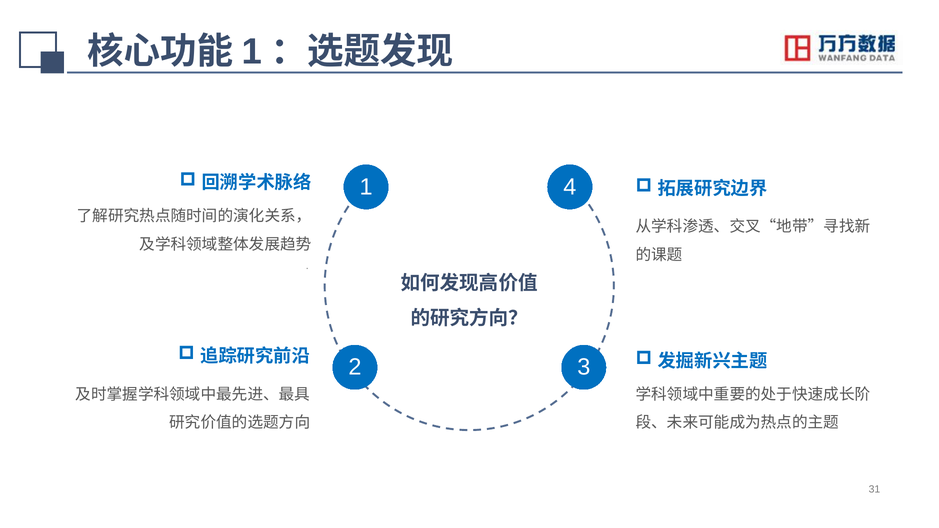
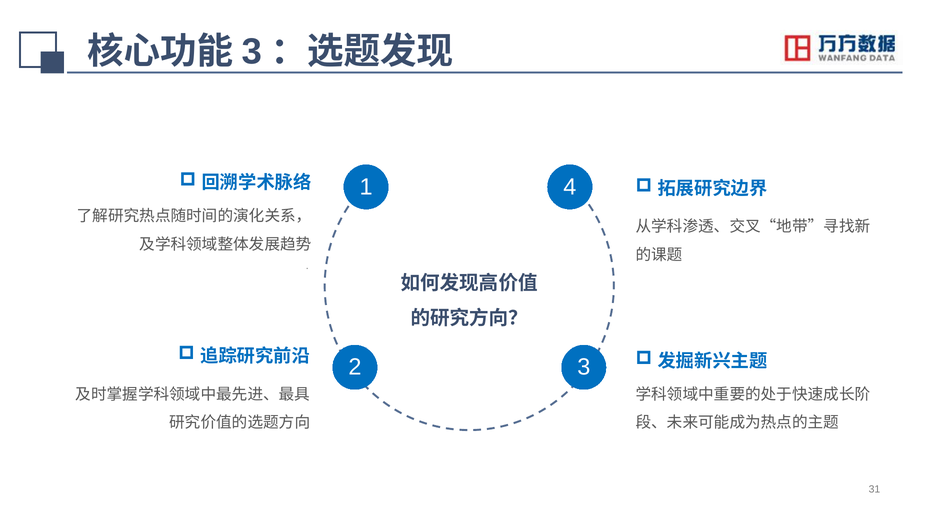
1 at (252, 52): 1 -> 3
